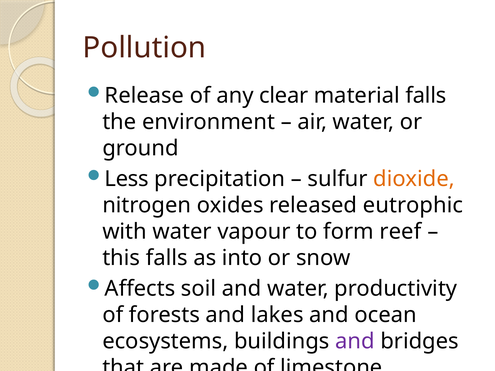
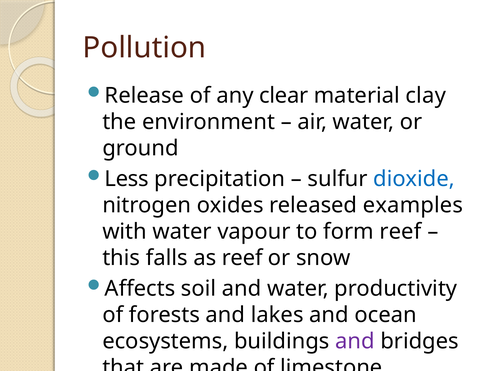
material falls: falls -> clay
dioxide colour: orange -> blue
eutrophic: eutrophic -> examples
as into: into -> reef
